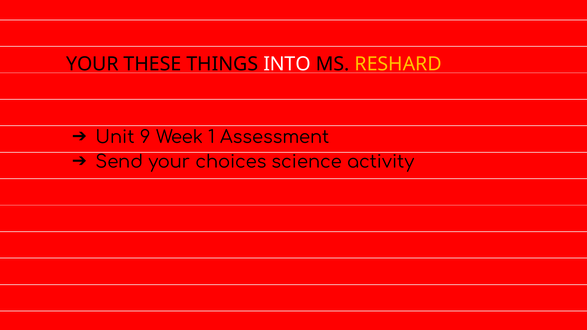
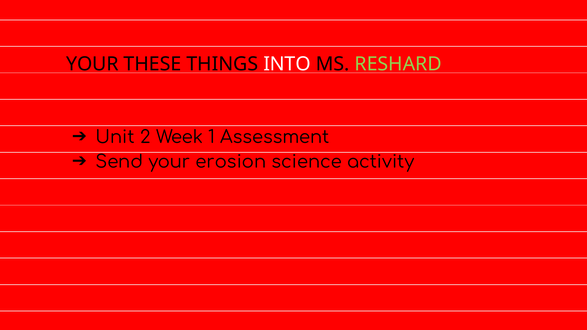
RESHARD colour: yellow -> light green
9: 9 -> 2
choices: choices -> erosion
